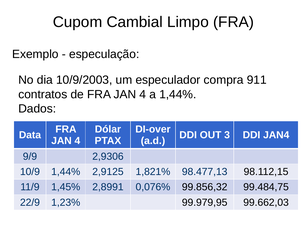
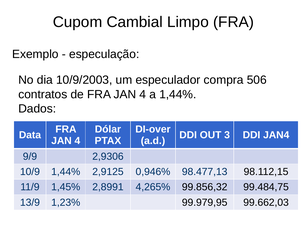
911: 911 -> 506
1,821%: 1,821% -> 0,946%
0,076%: 0,076% -> 4,265%
22/9: 22/9 -> 13/9
